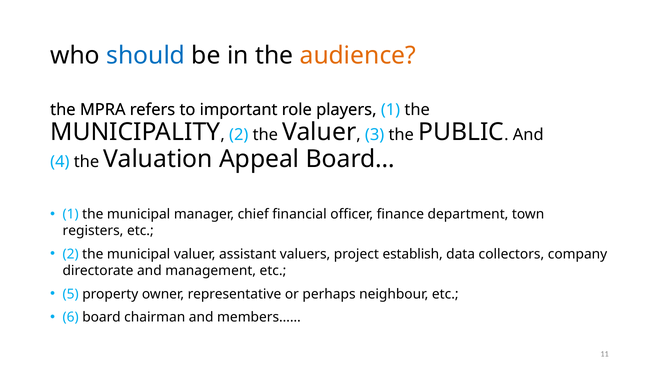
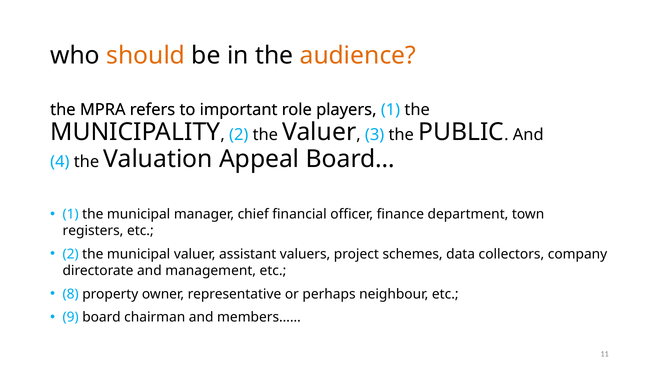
should colour: blue -> orange
establish: establish -> schemes
5: 5 -> 8
6: 6 -> 9
